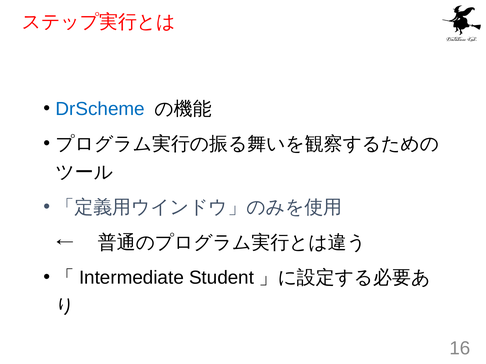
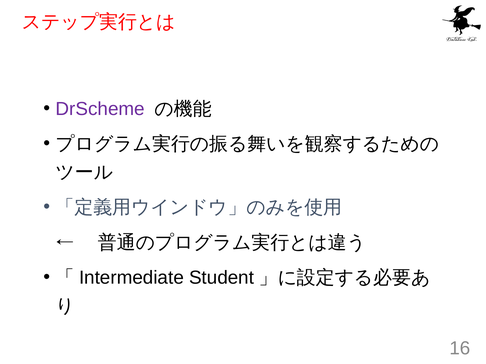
DrScheme colour: blue -> purple
